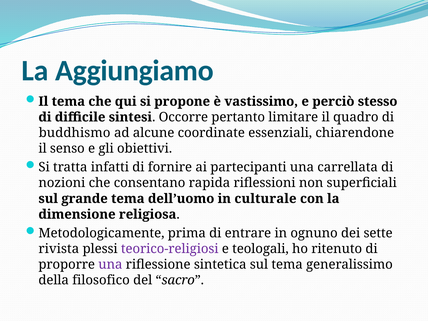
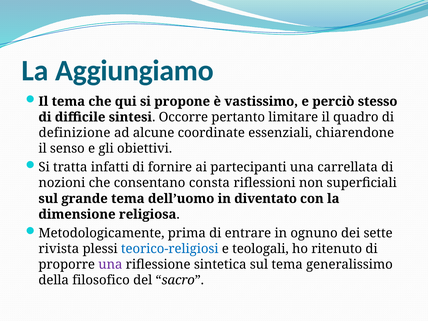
buddhismo: buddhismo -> definizione
rapida: rapida -> consta
culturale: culturale -> diventato
teorico-religiosi colour: purple -> blue
